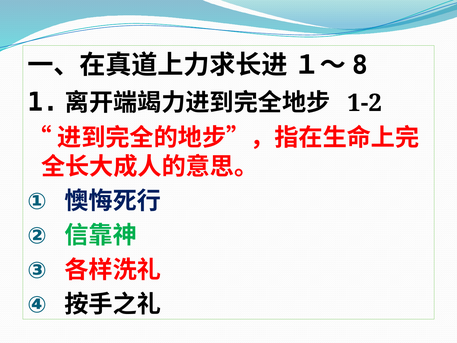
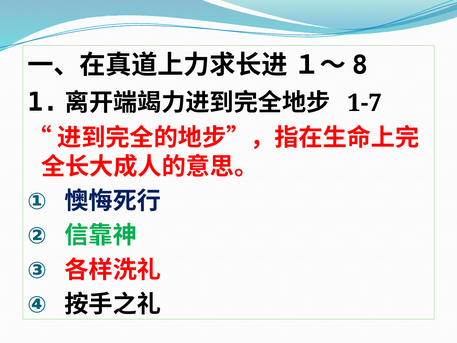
1-2: 1-2 -> 1-7
